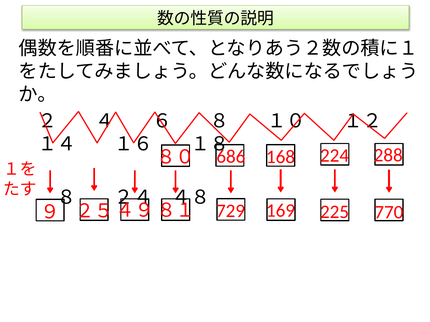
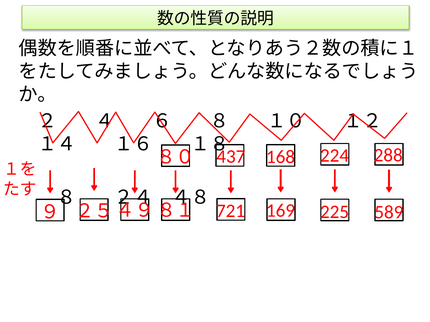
686: 686 -> 437
729: 729 -> 721
770: 770 -> 589
